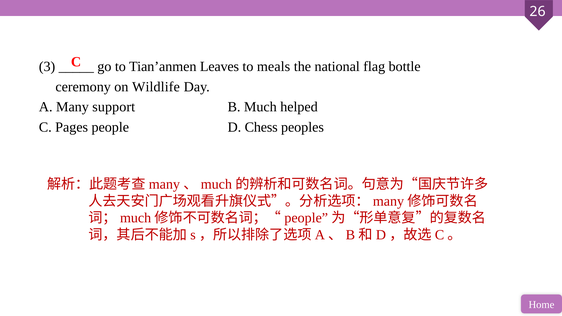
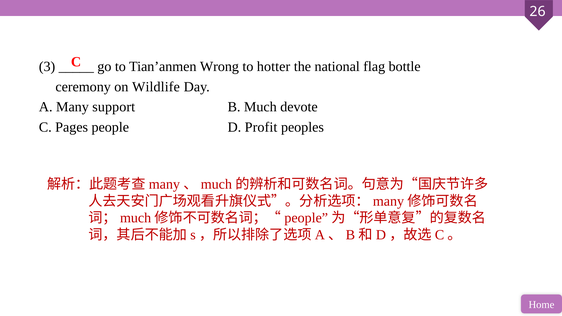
Leaves: Leaves -> Wrong
meals: meals -> hotter
helped: helped -> devote
Chess: Chess -> Profit
